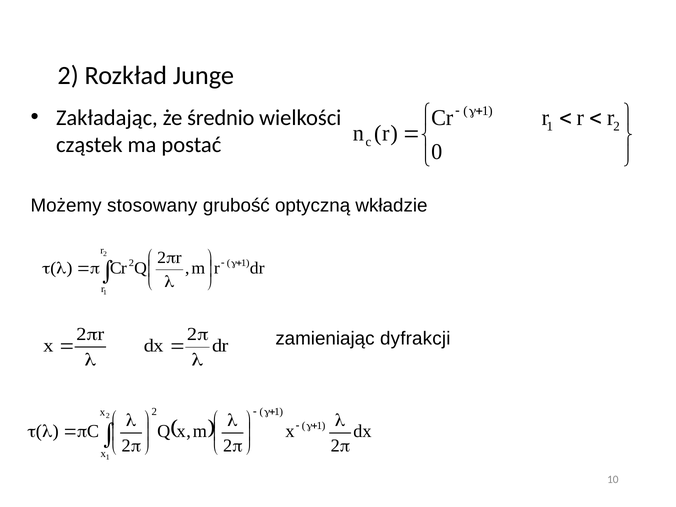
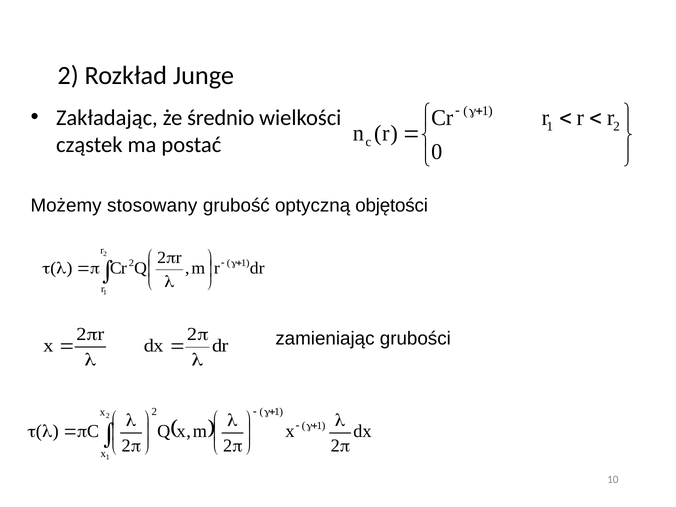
wkładzie: wkładzie -> objętości
dyfrakcji: dyfrakcji -> grubości
